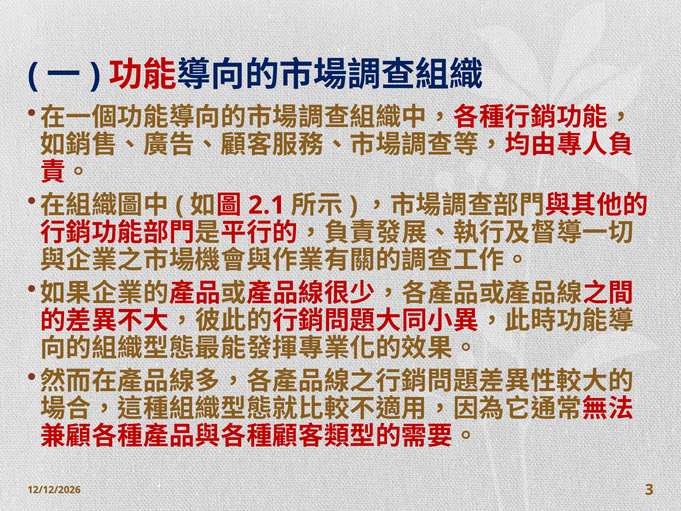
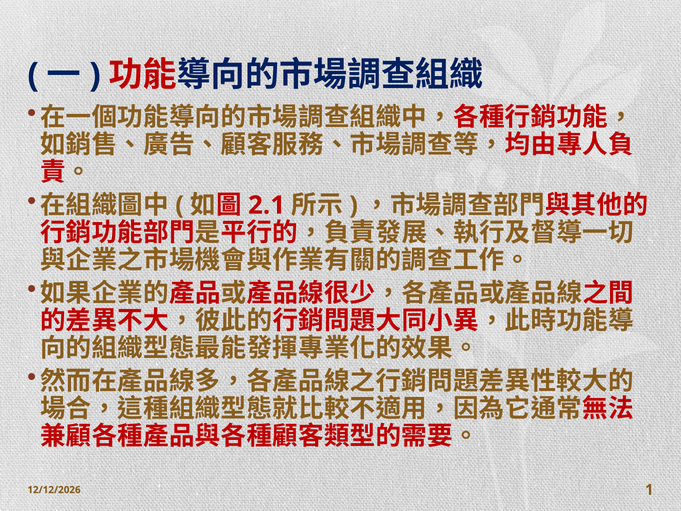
3: 3 -> 1
